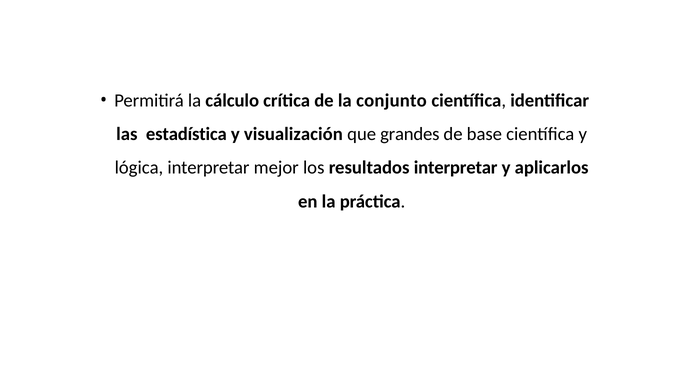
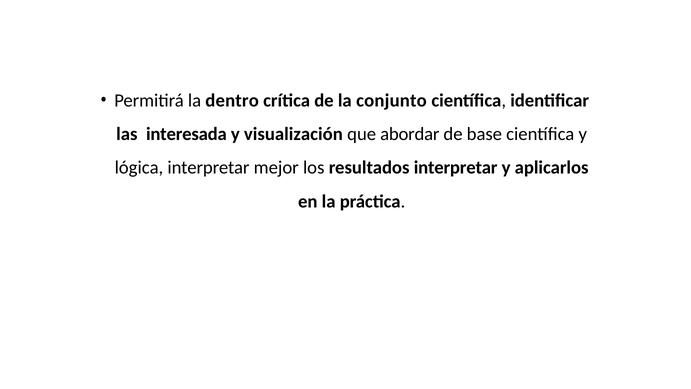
cálculo: cálculo -> dentro
estadística: estadística -> interesada
grandes: grandes -> abordar
